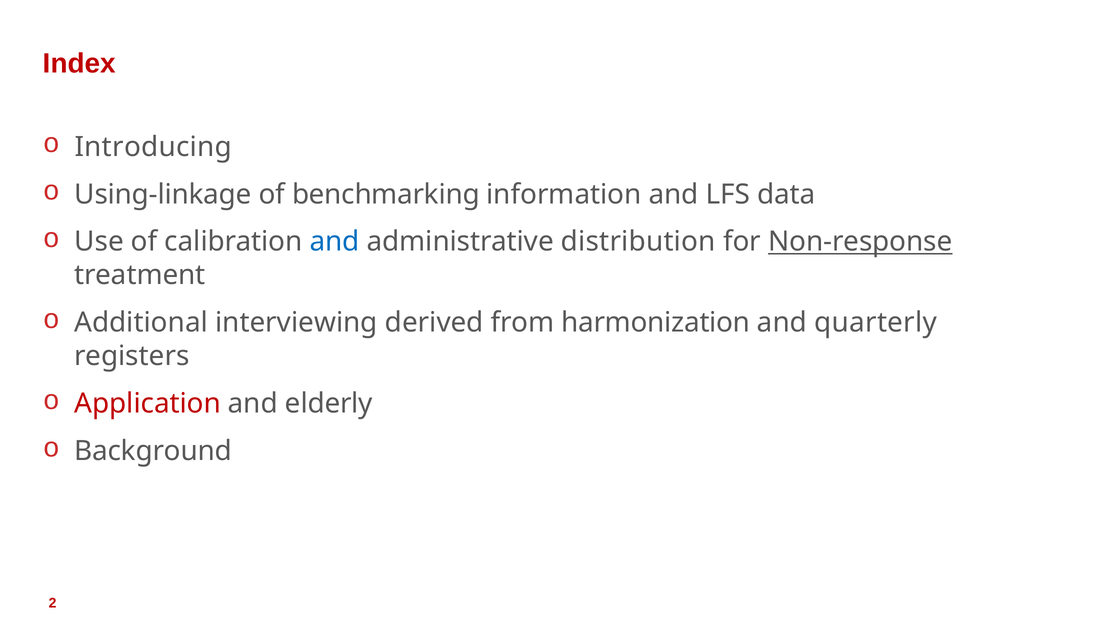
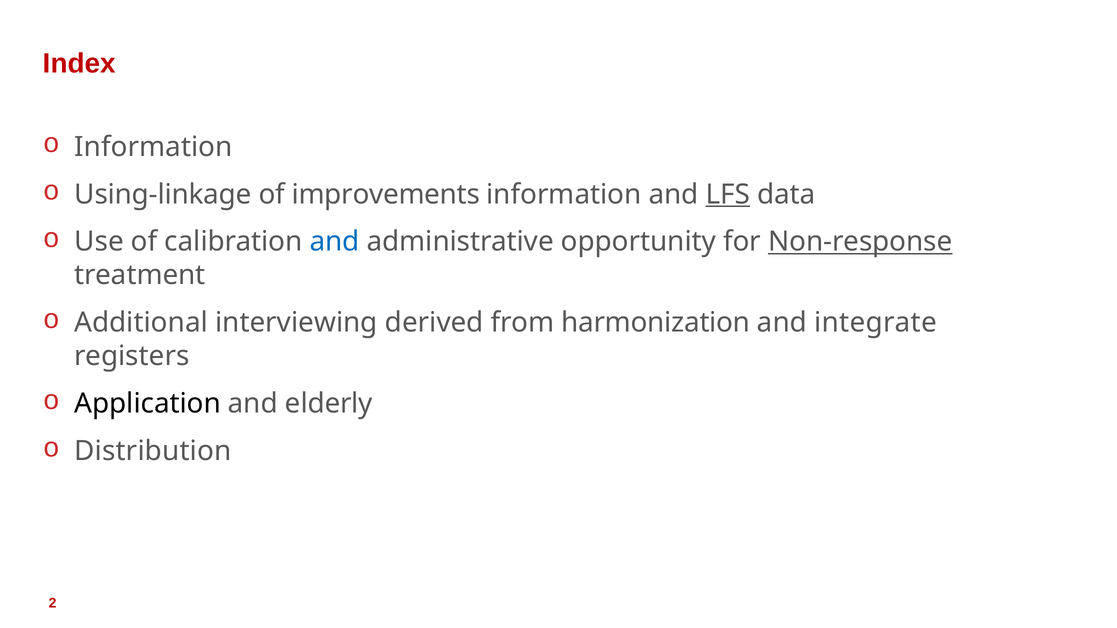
Introducing at (153, 147): Introducing -> Information
benchmarking: benchmarking -> improvements
LFS underline: none -> present
distribution: distribution -> opportunity
quarterly: quarterly -> integrate
Application colour: red -> black
Background: Background -> Distribution
